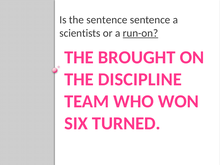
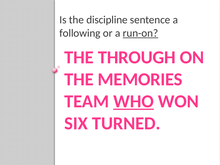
the sentence: sentence -> discipline
scientists: scientists -> following
BROUGHT: BROUGHT -> THROUGH
DISCIPLINE: DISCIPLINE -> MEMORIES
WHO underline: none -> present
